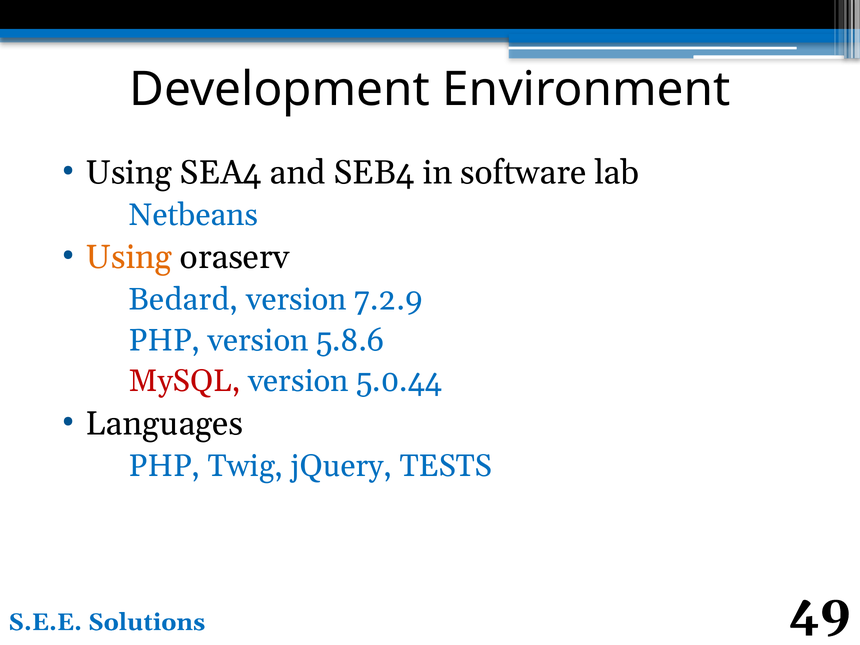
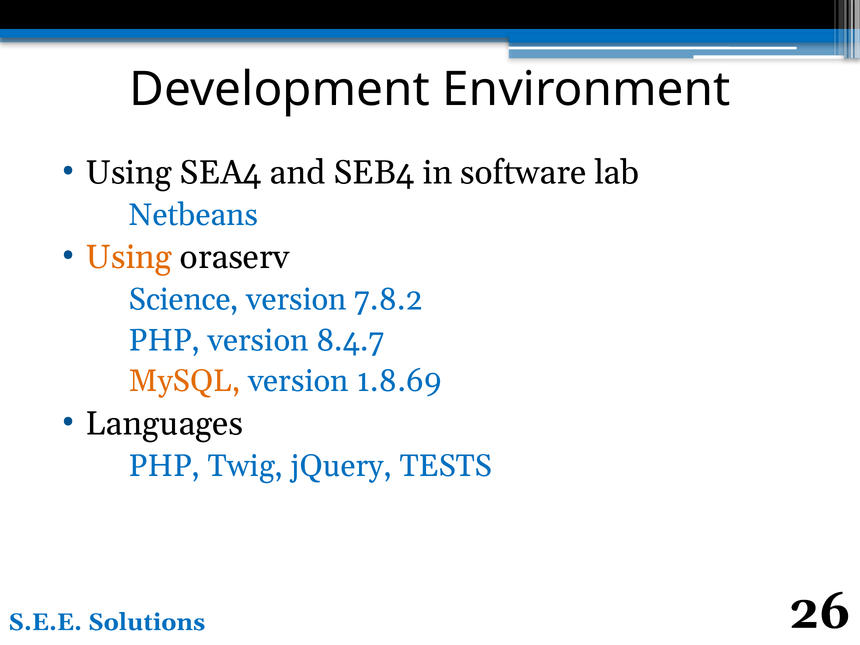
Bedard: Bedard -> Science
7.2.9: 7.2.9 -> 7.8.2
5.8.6: 5.8.6 -> 8.4.7
MySQL colour: red -> orange
5.0.44: 5.0.44 -> 1.8.69
49: 49 -> 26
